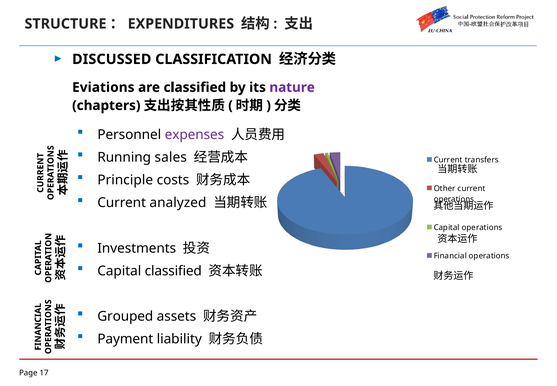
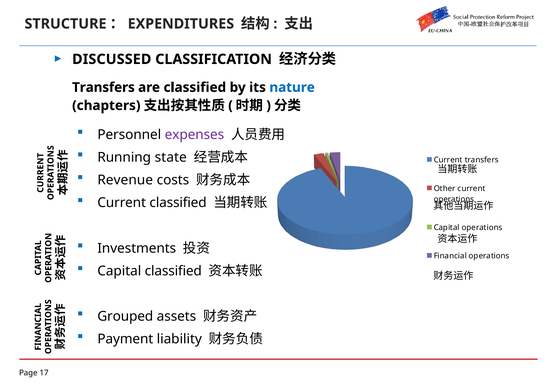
Eviations at (103, 87): Eviations -> Transfers
nature colour: purple -> blue
sales: sales -> state
Principle: Principle -> Revenue
Current analyzed: analyzed -> classified
